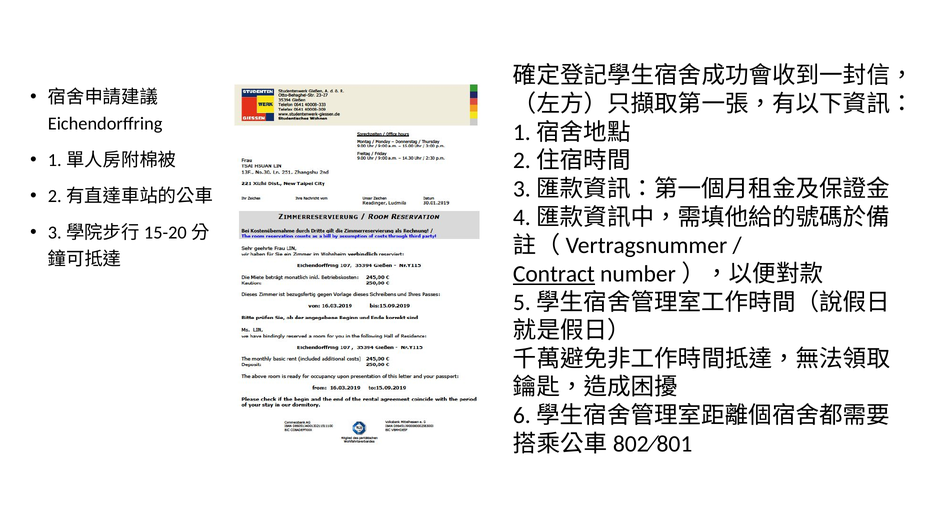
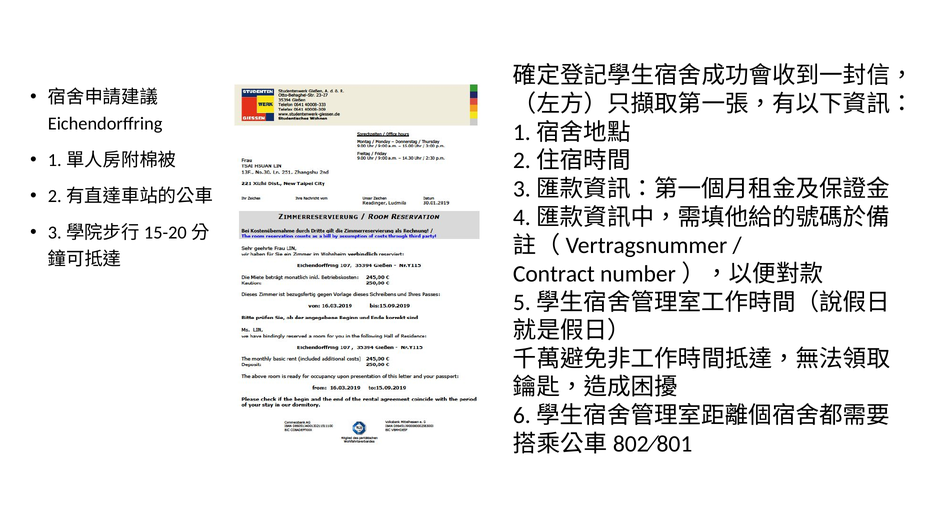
Contract underline: present -> none
